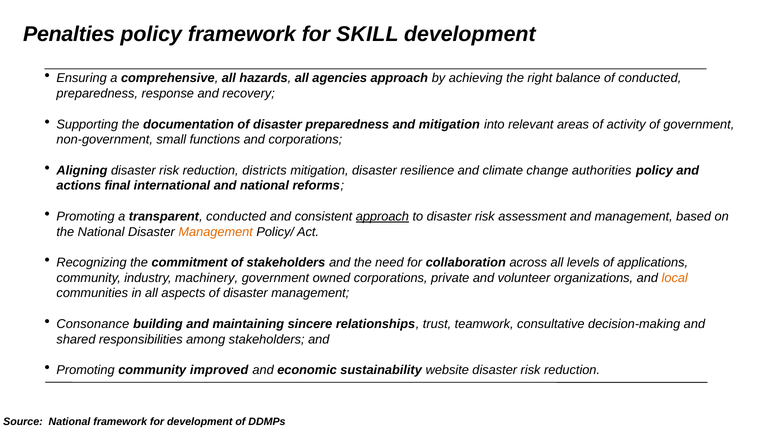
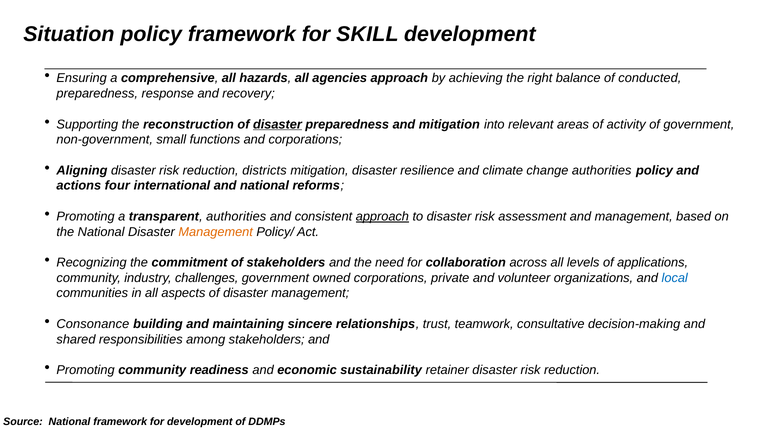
Penalties: Penalties -> Situation
documentation: documentation -> reconstruction
disaster at (277, 124) underline: none -> present
final: final -> four
transparent conducted: conducted -> authorities
machinery: machinery -> challenges
local colour: orange -> blue
improved: improved -> readiness
website: website -> retainer
